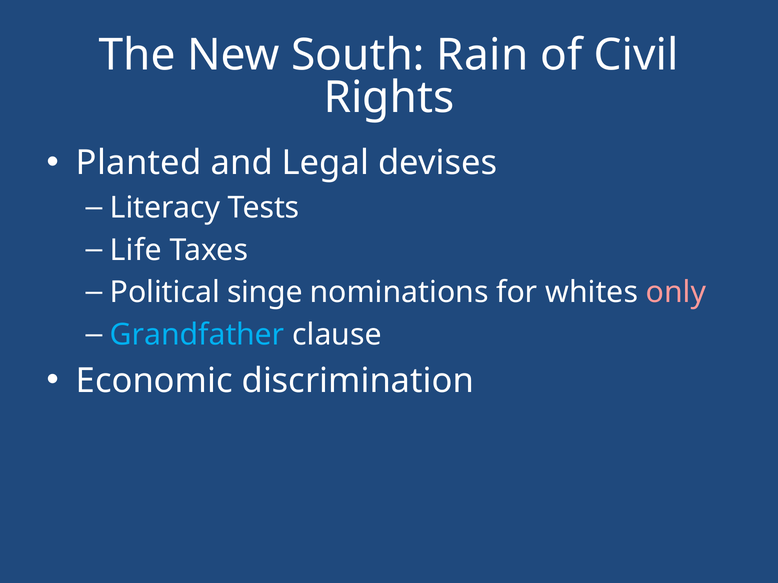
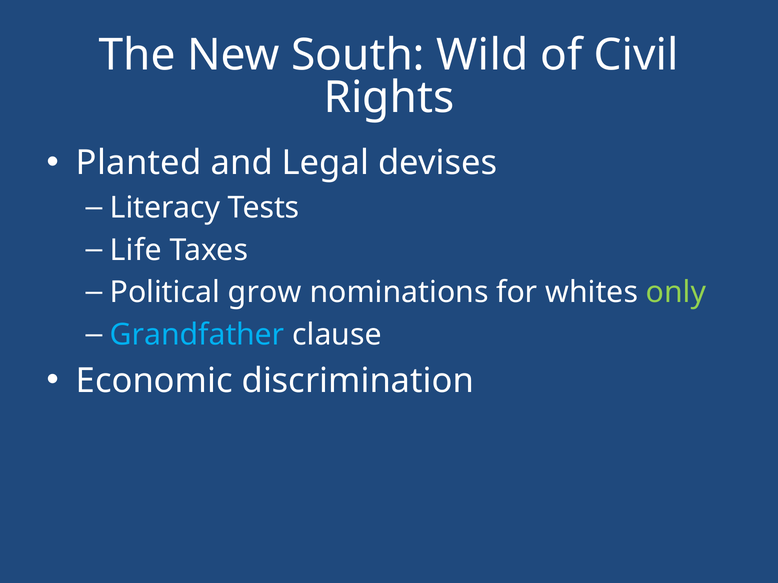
Rain: Rain -> Wild
singe: singe -> grow
only colour: pink -> light green
